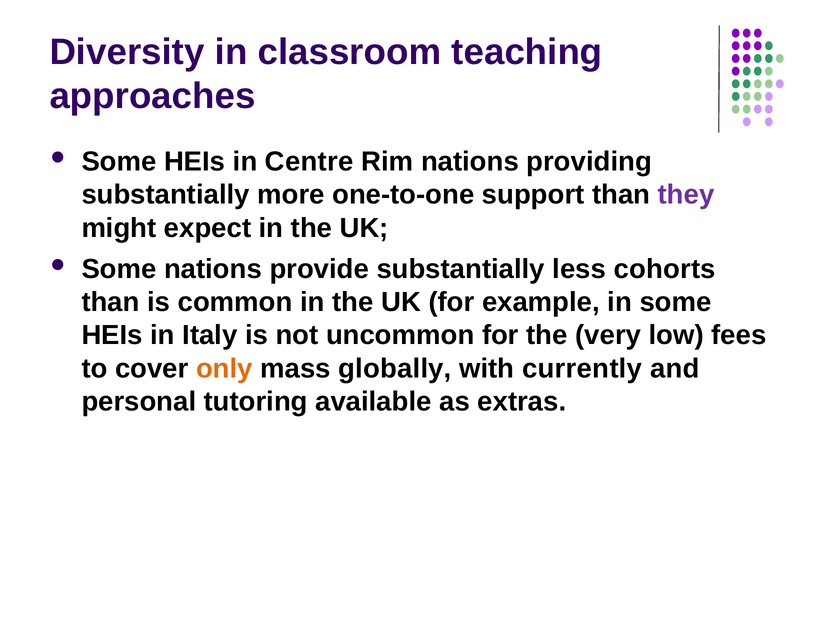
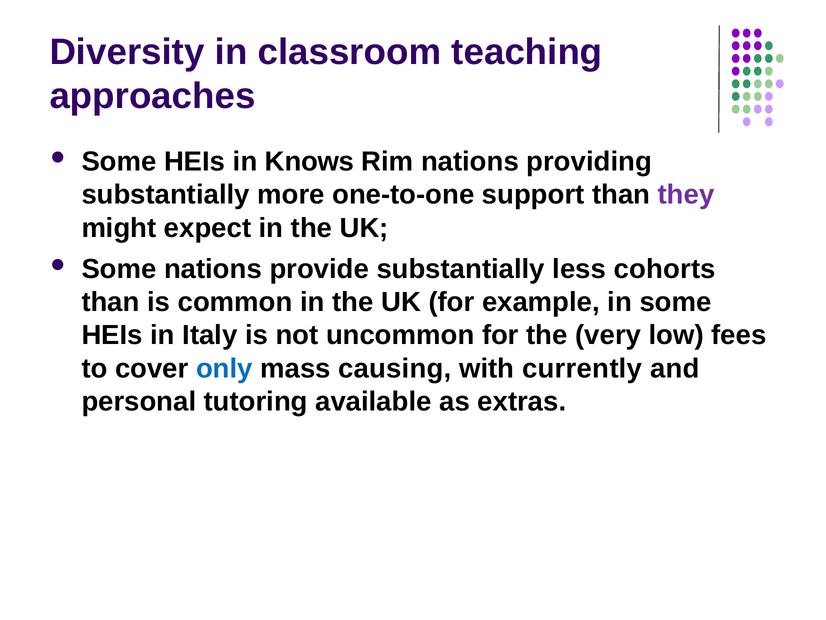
Centre: Centre -> Knows
only colour: orange -> blue
globally: globally -> causing
